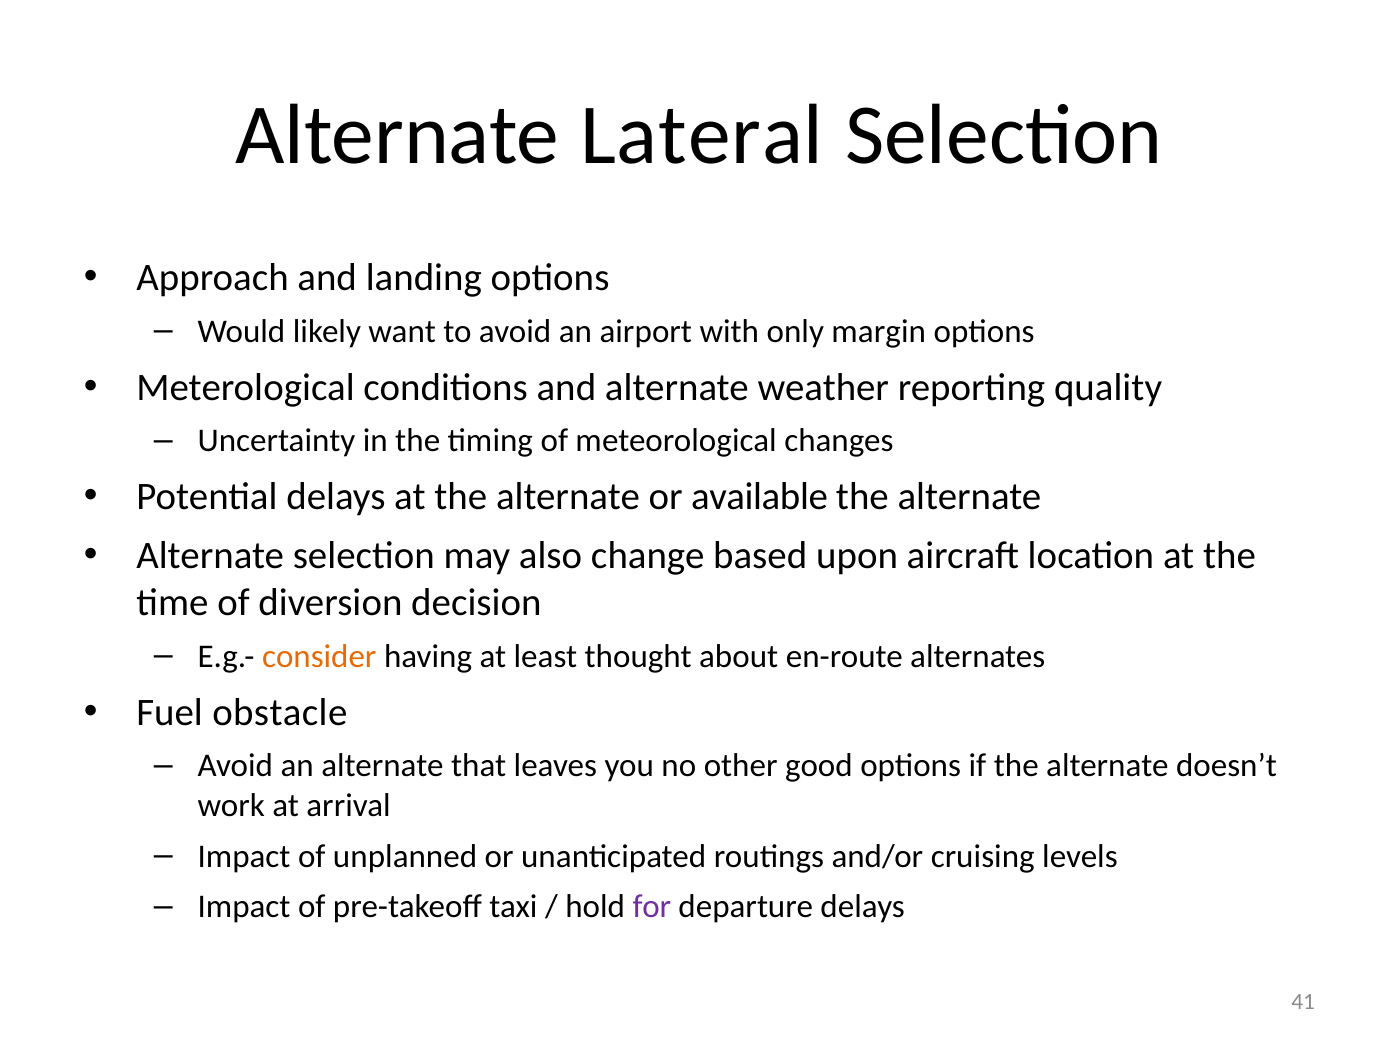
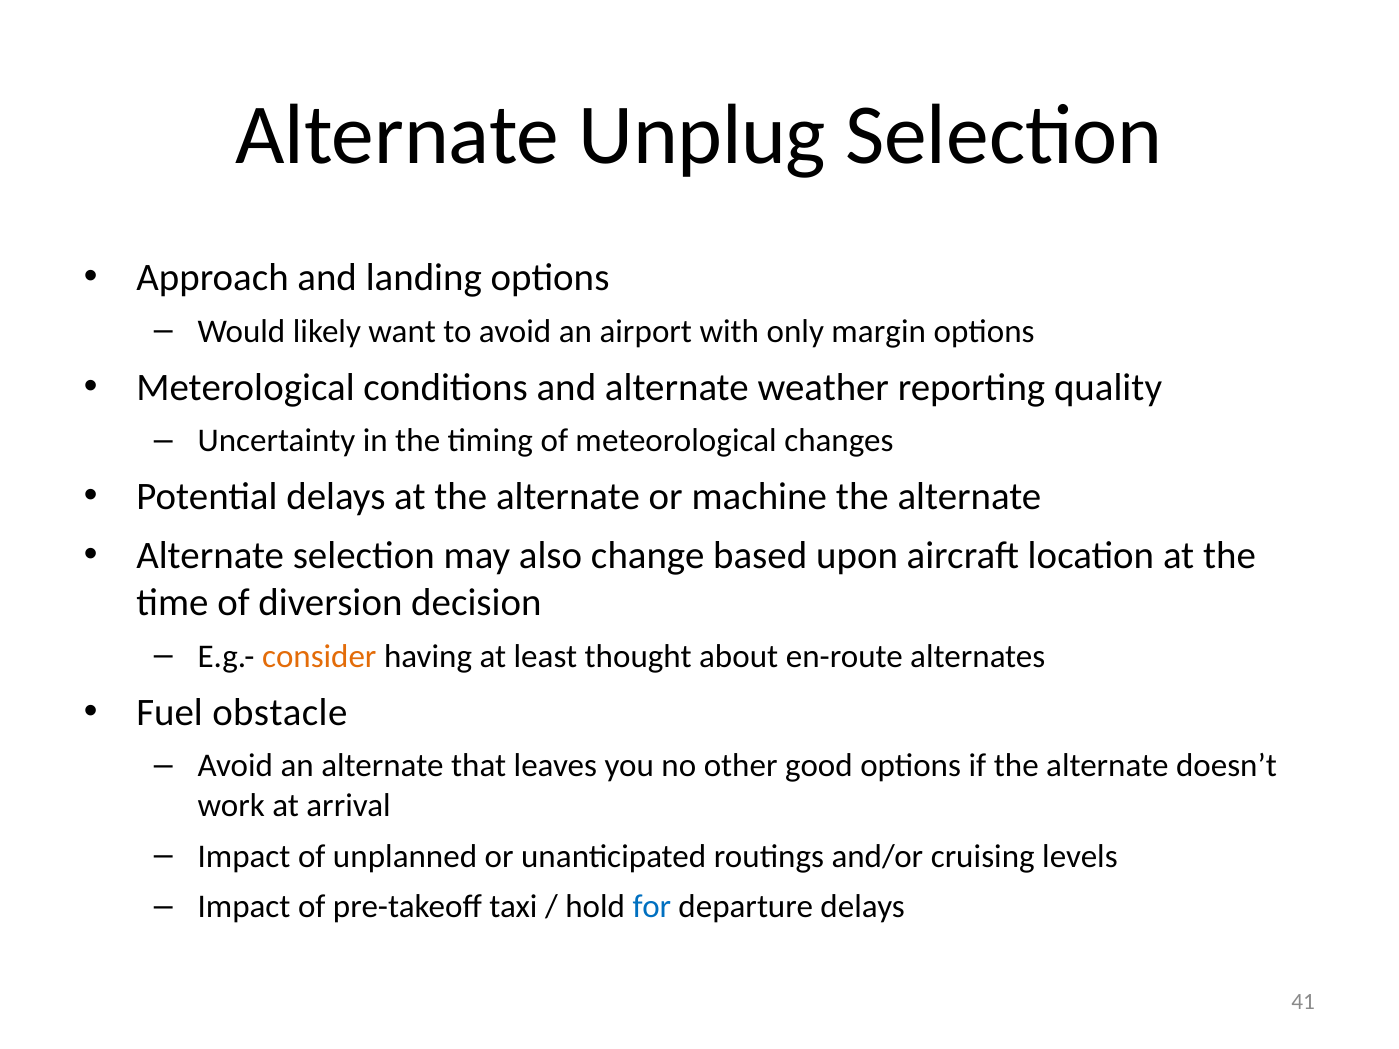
Lateral: Lateral -> Unplug
available: available -> machine
for colour: purple -> blue
